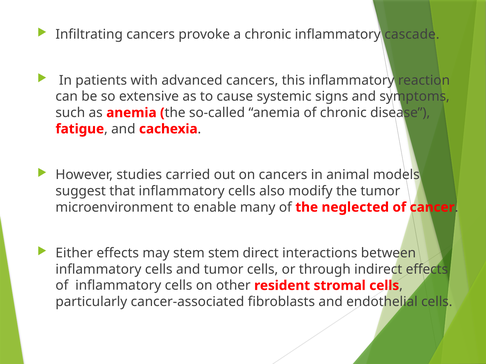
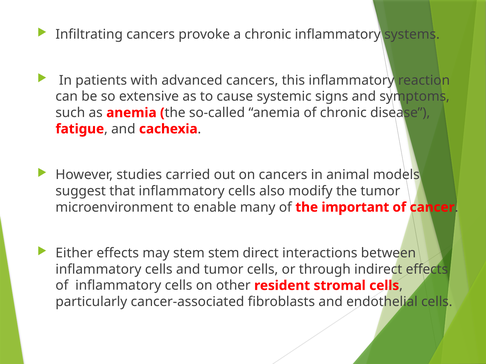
cascade: cascade -> systems
neglected: neglected -> important
